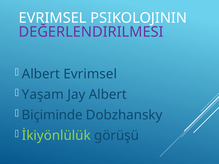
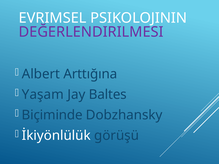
Albert Evrimsel: Evrimsel -> Arttığına
Jay Albert: Albert -> Baltes
İkiyönlülük colour: light green -> white
